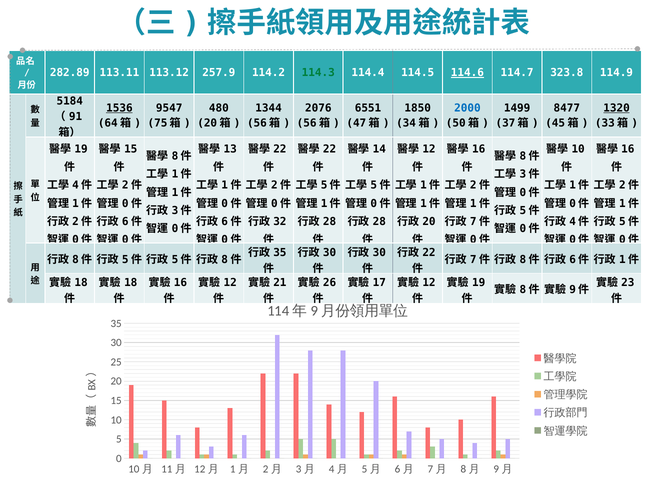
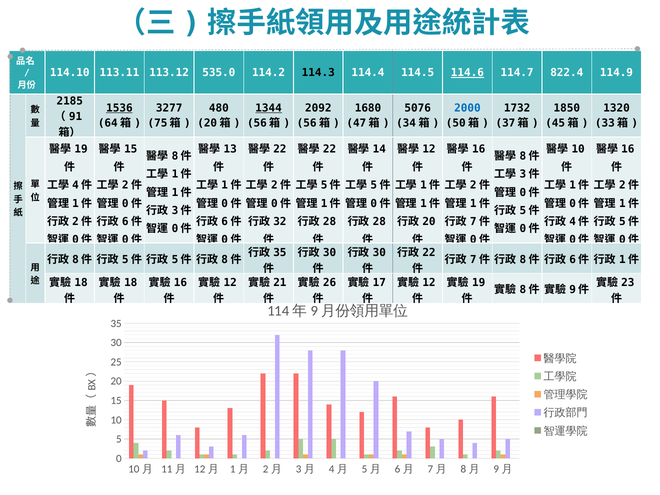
282.89: 282.89 -> 114.10
257.9: 257.9 -> 535.0
114.3 colour: green -> black
323.8: 323.8 -> 822.4
5184: 5184 -> 2185
9547: 9547 -> 3277
1344 underline: none -> present
2076: 2076 -> 2092
6551: 6551 -> 1680
1850: 1850 -> 5076
1499: 1499 -> 1732
8477: 8477 -> 1850
1320 underline: present -> none
